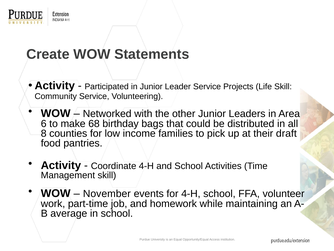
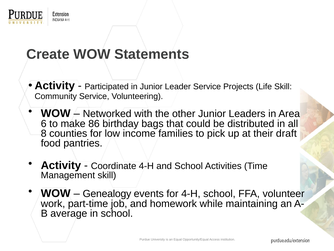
68: 68 -> 86
November: November -> Genealogy
